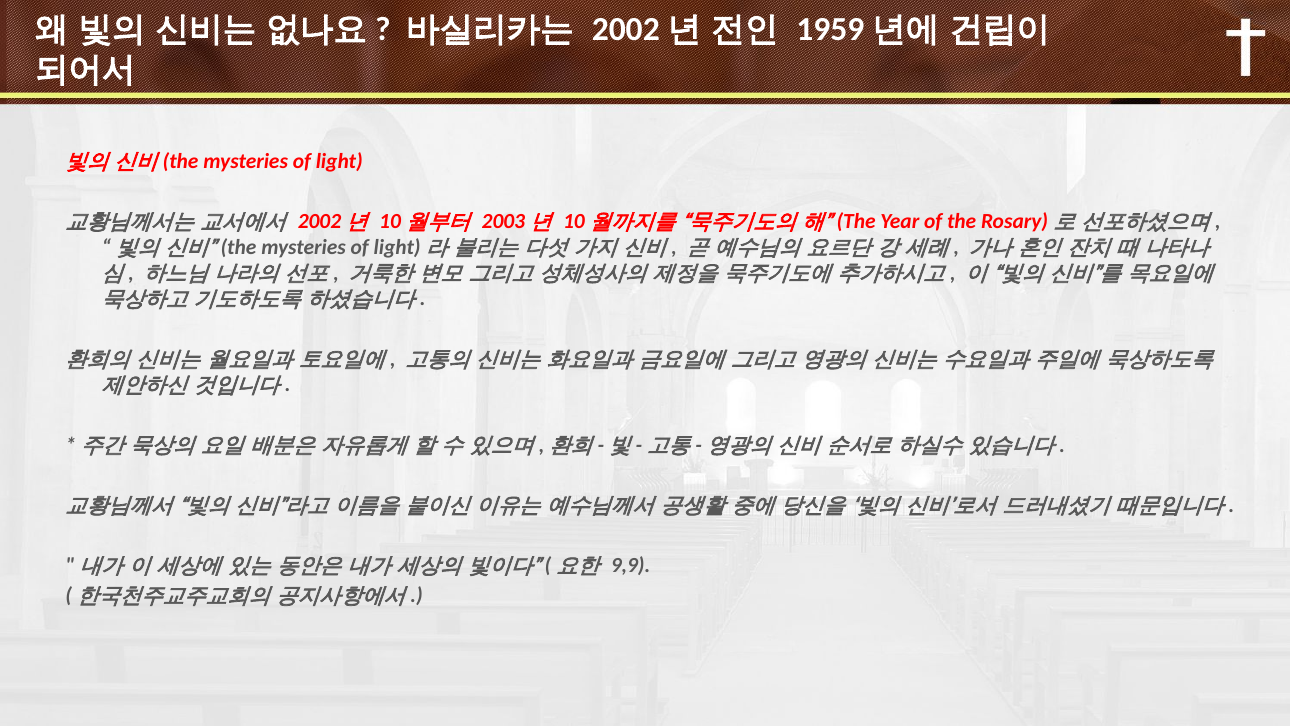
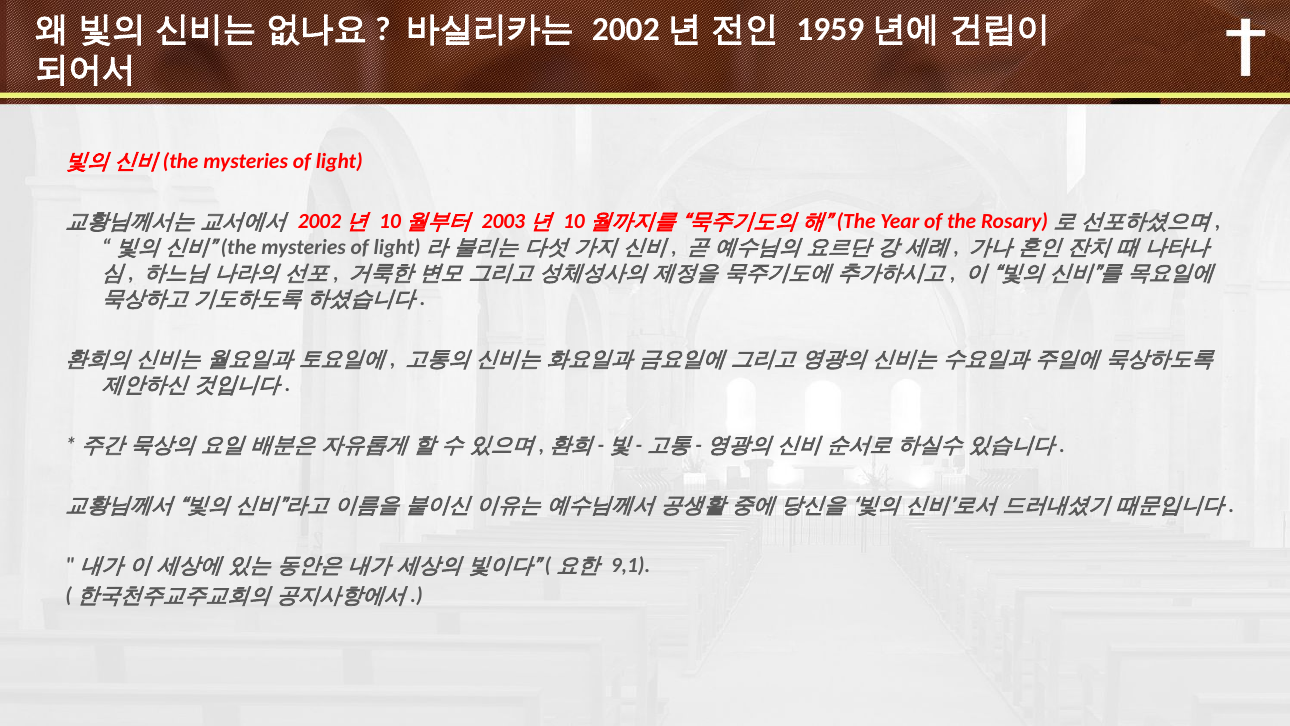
9,9: 9,9 -> 9,1
